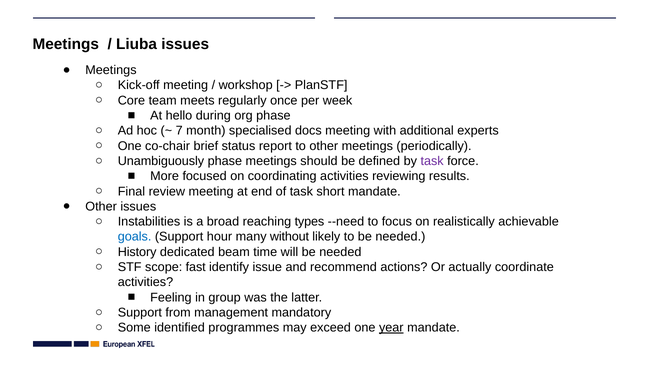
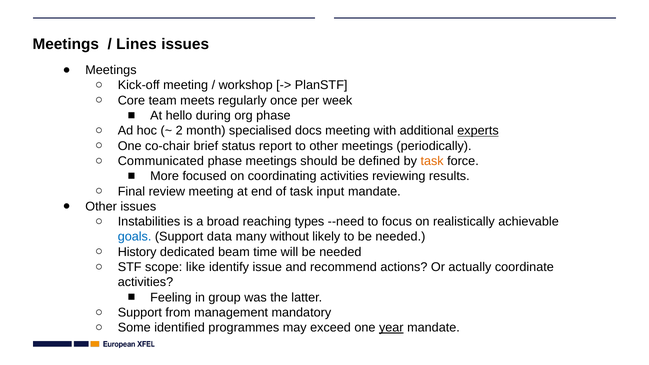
Liuba: Liuba -> Lines
7: 7 -> 2
experts underline: none -> present
Unambiguously: Unambiguously -> Communicated
task at (432, 161) colour: purple -> orange
short: short -> input
hour: hour -> data
fast: fast -> like
